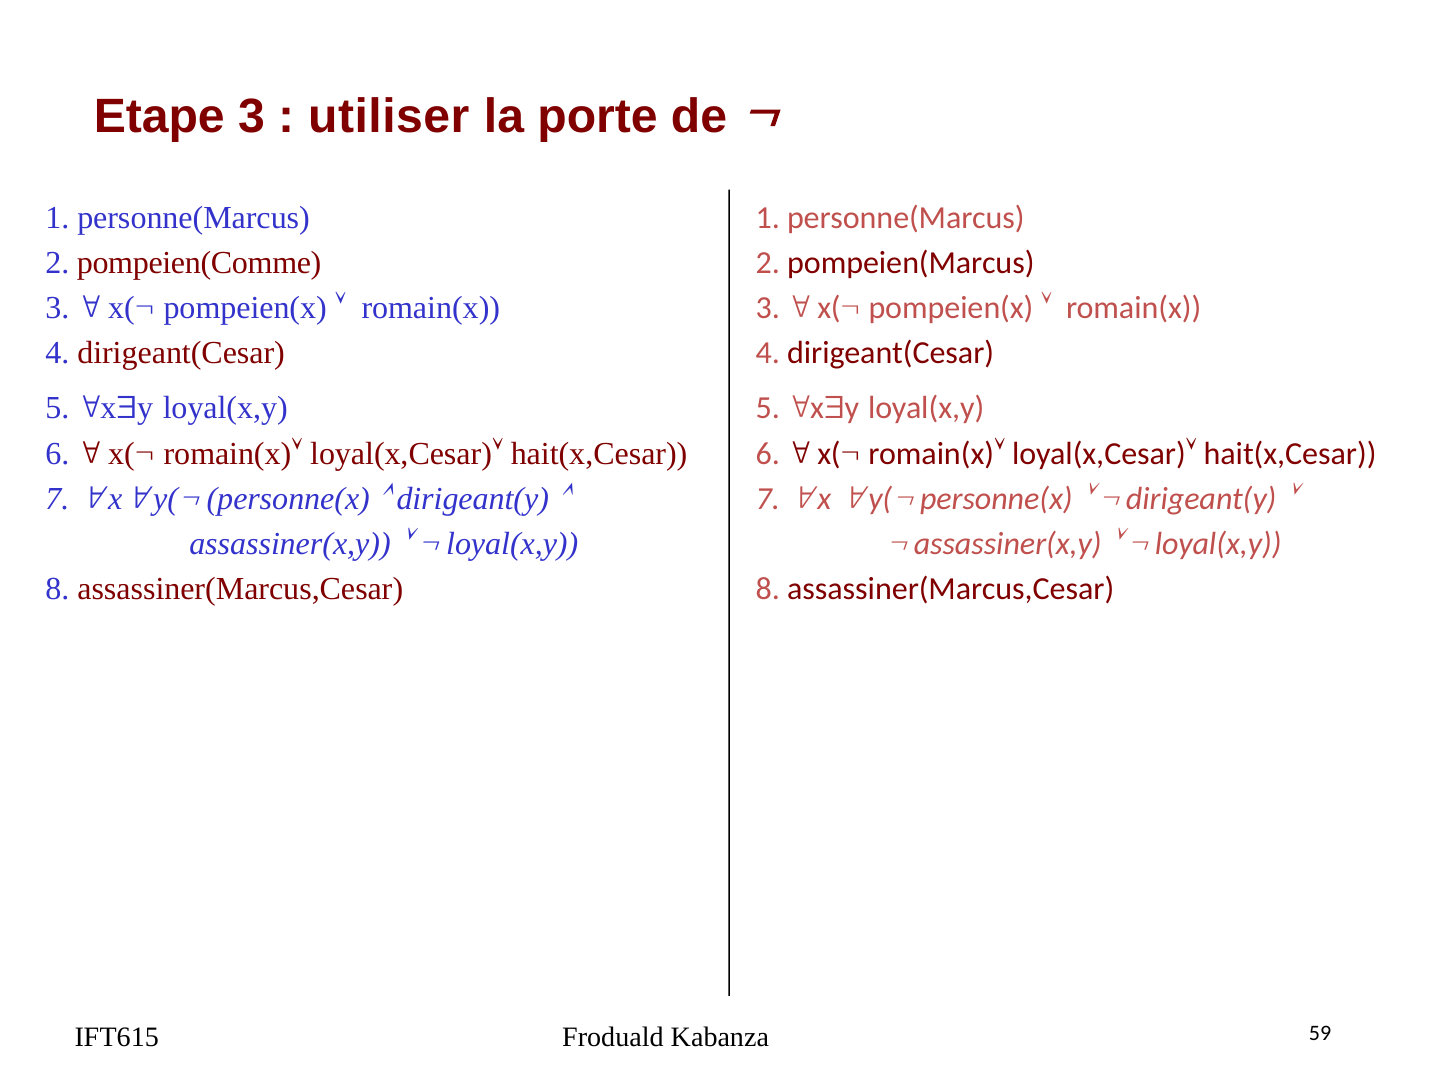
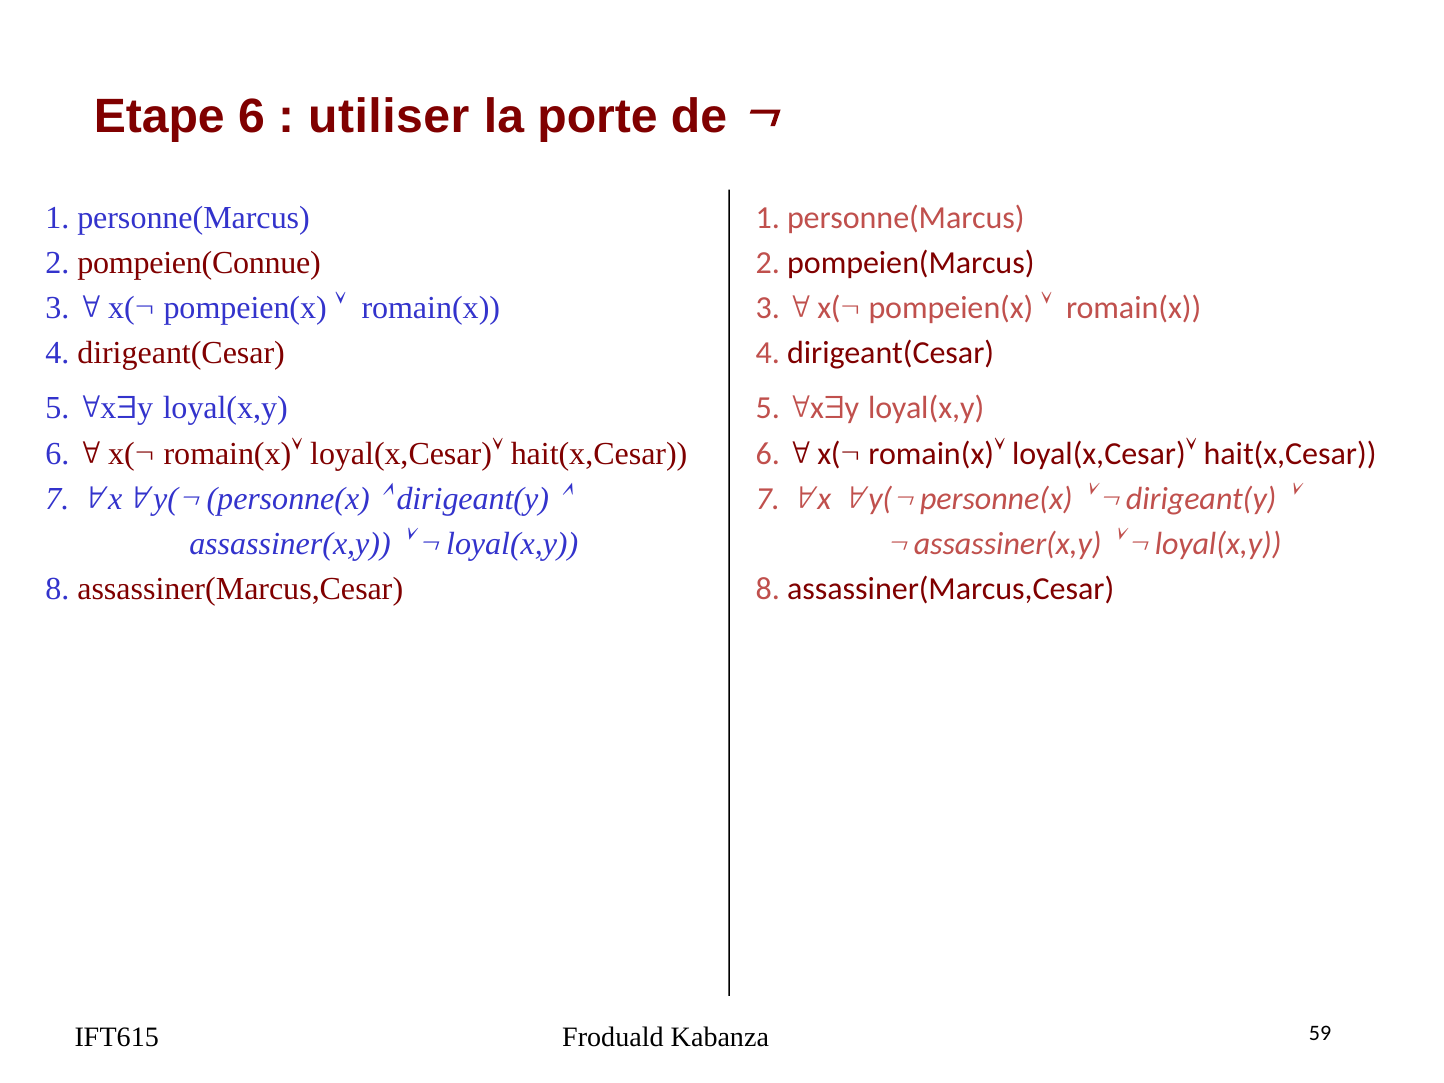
Etape 3: 3 -> 6
pompeien(Comme: pompeien(Comme -> pompeien(Connue
